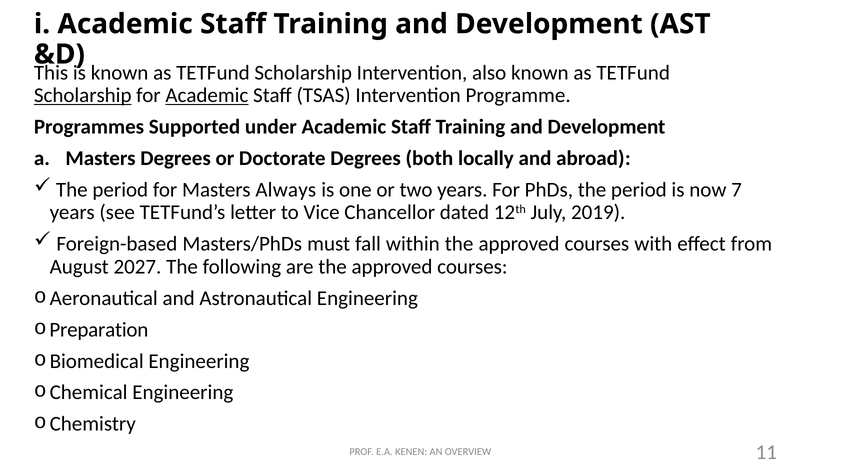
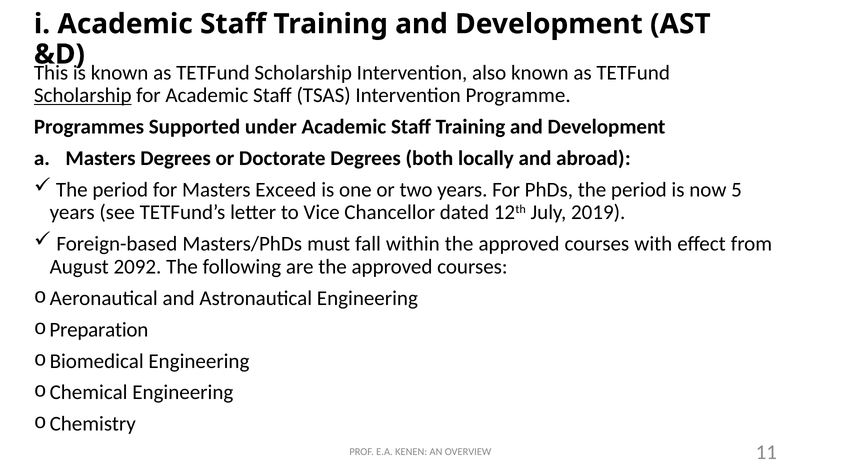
Academic at (207, 95) underline: present -> none
Always: Always -> Exceed
7: 7 -> 5
2027: 2027 -> 2092
